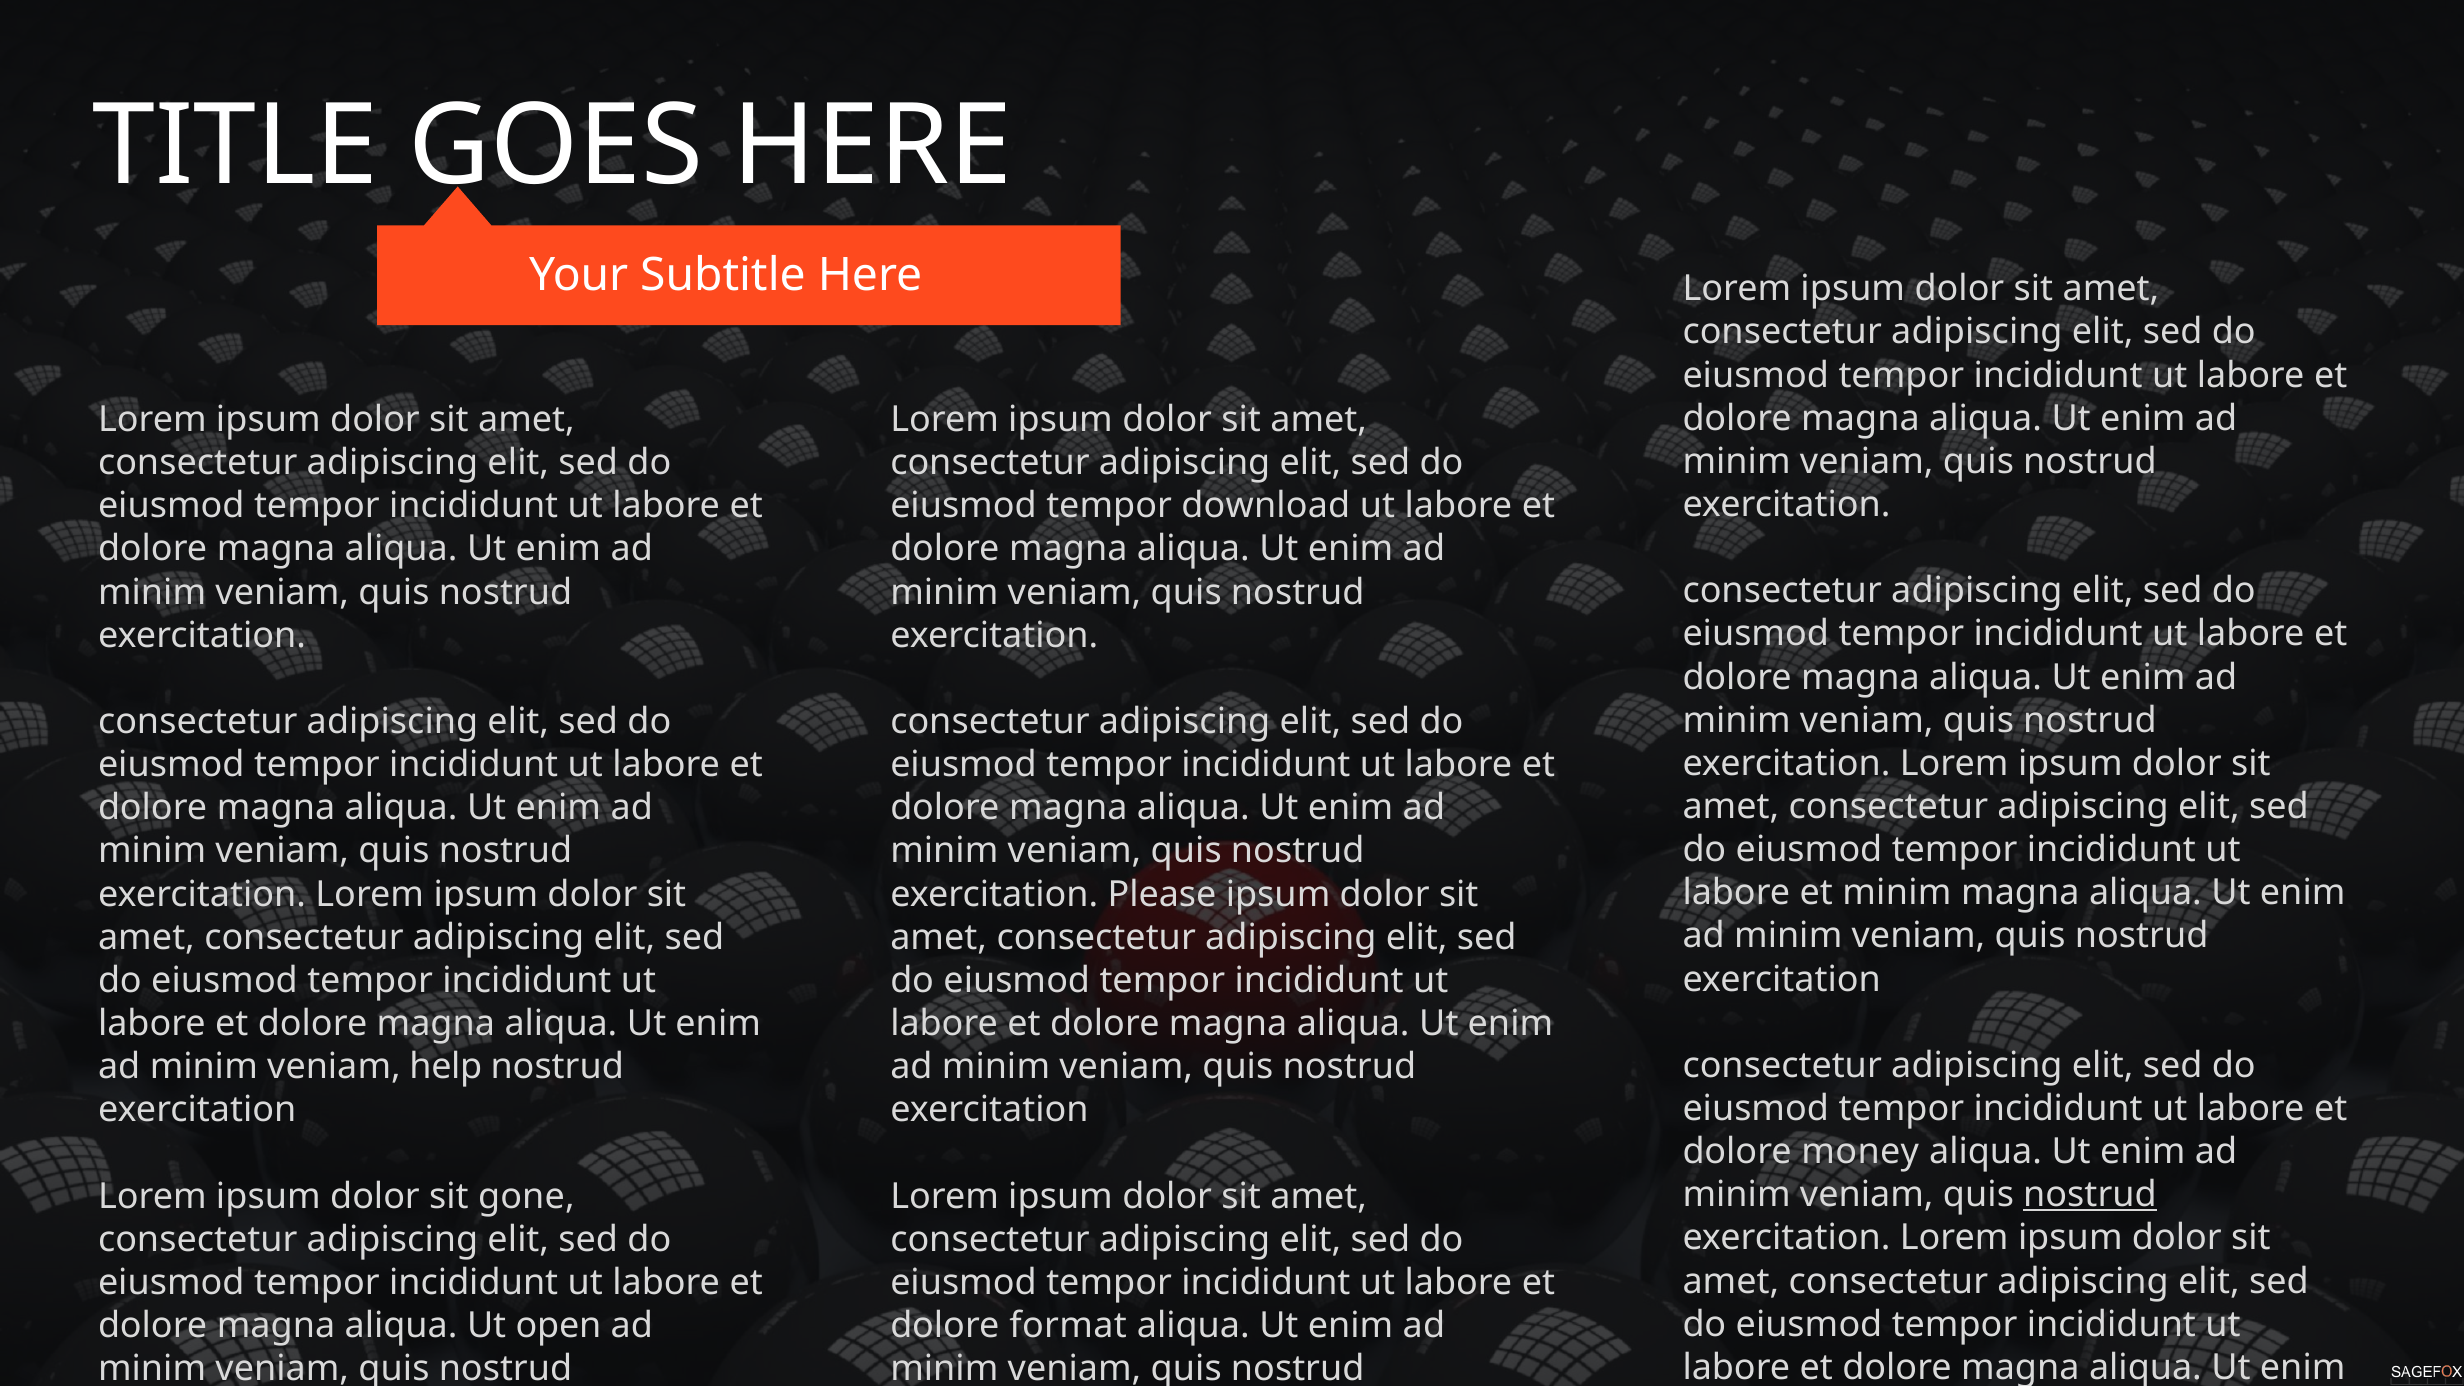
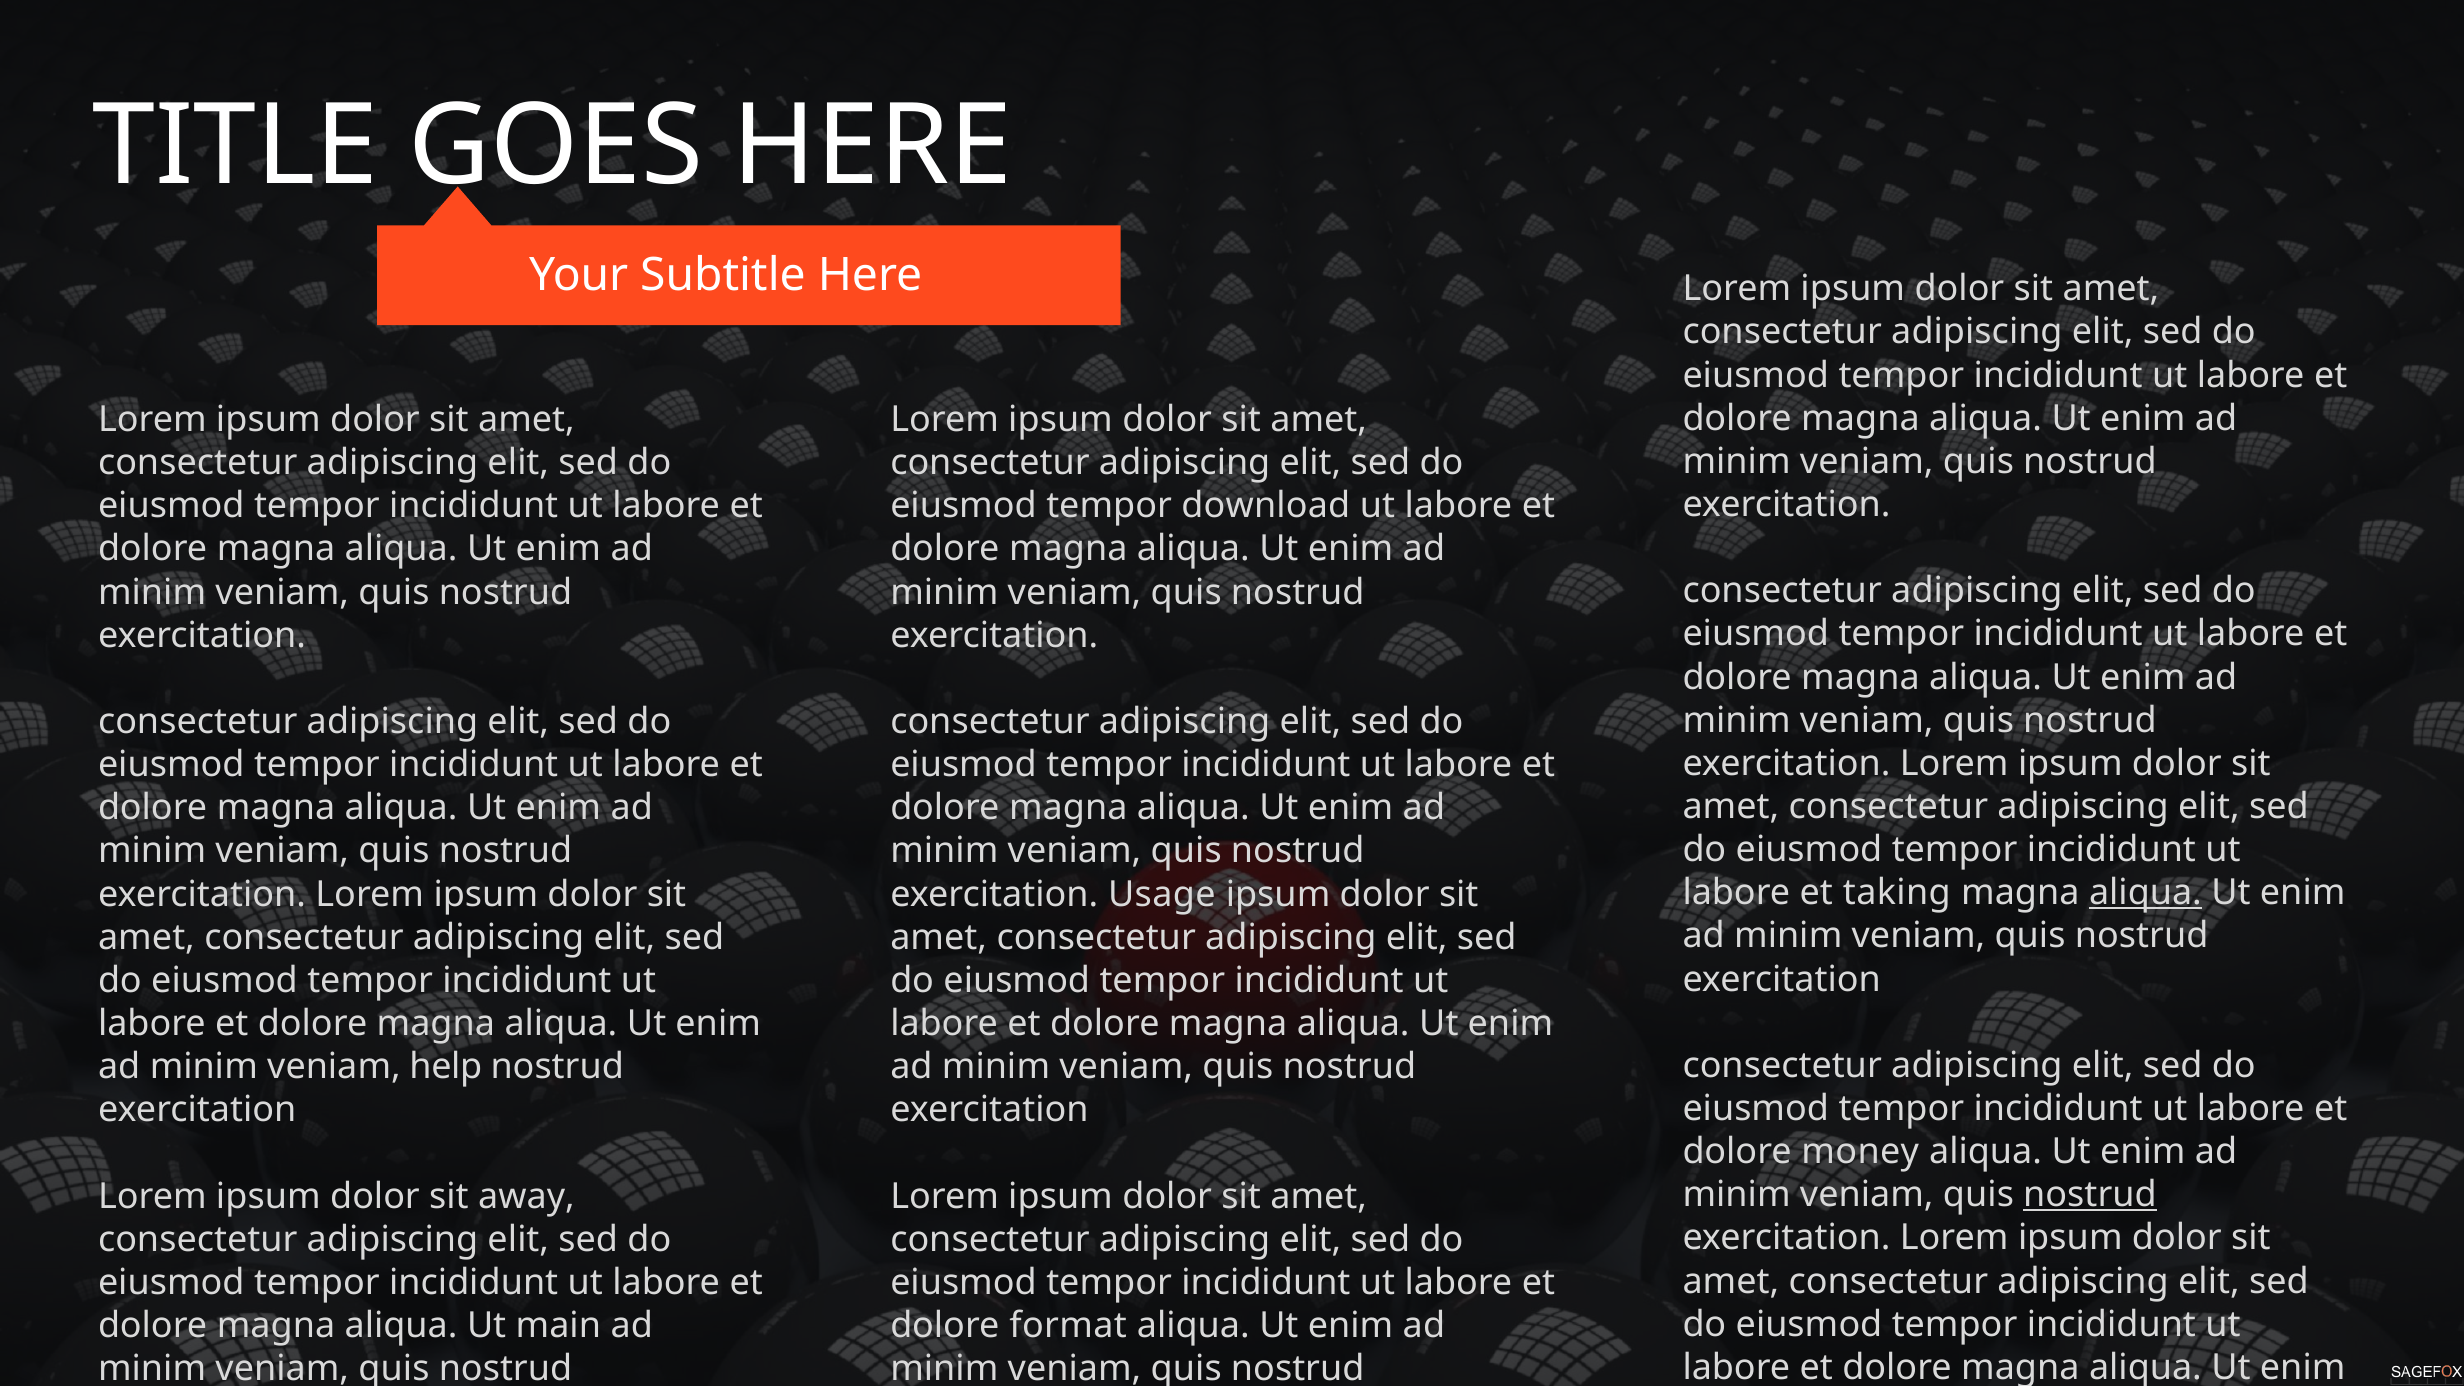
et minim: minim -> taking
aliqua at (2145, 893) underline: none -> present
Please: Please -> Usage
gone: gone -> away
open: open -> main
